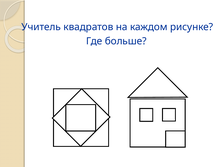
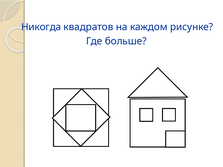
Учитель: Учитель -> Никогда
